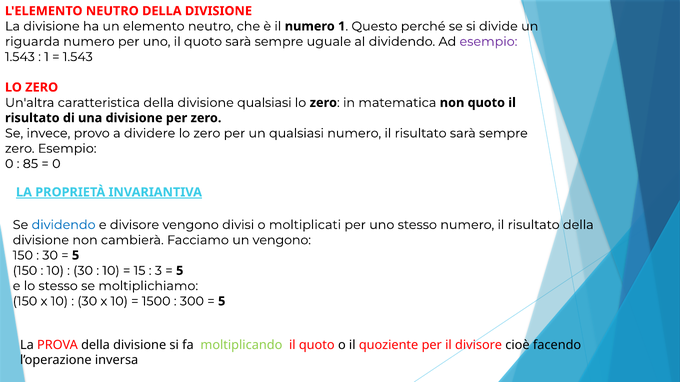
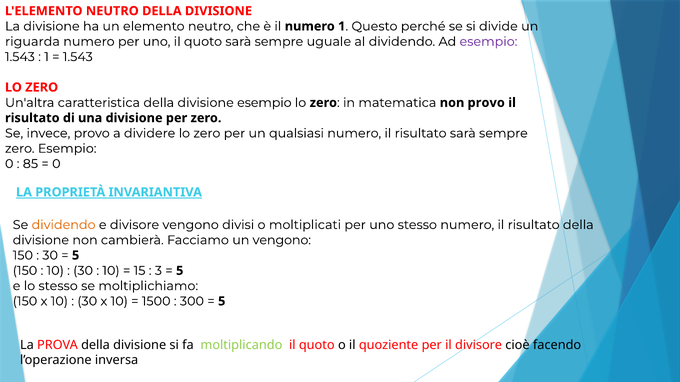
divisione qualsiasi: qualsiasi -> esempio
non quoto: quoto -> provo
dividendo at (64, 225) colour: blue -> orange
